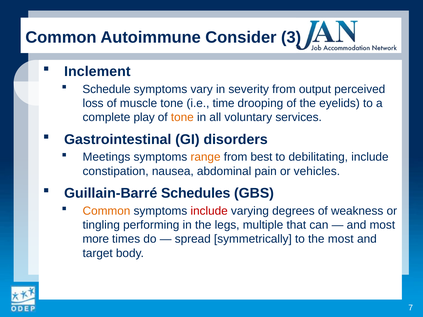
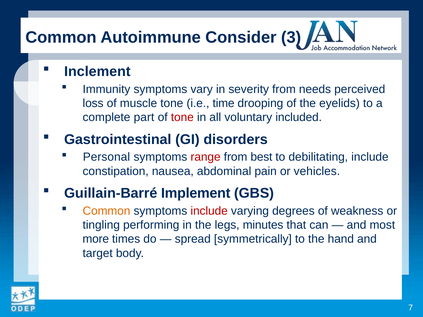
Schedule: Schedule -> Immunity
output: output -> needs
play: play -> part
tone at (182, 117) colour: orange -> red
services: services -> included
Meetings: Meetings -> Personal
range colour: orange -> red
Schedules: Schedules -> Implement
multiple: multiple -> minutes
the most: most -> hand
